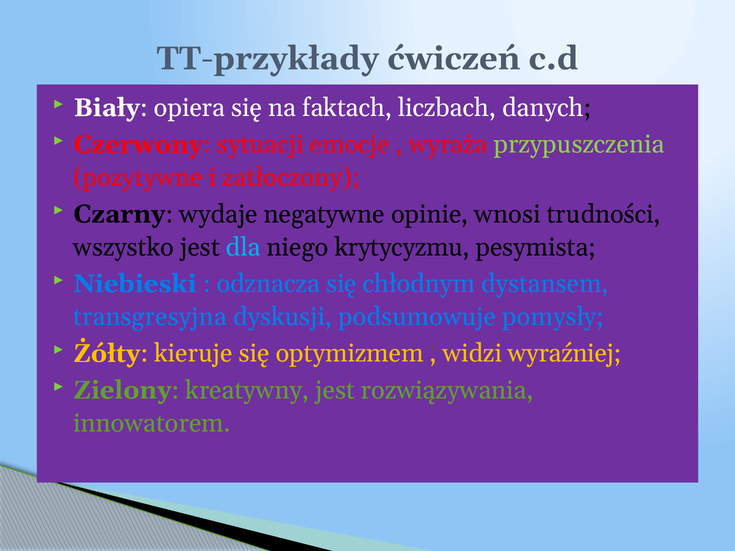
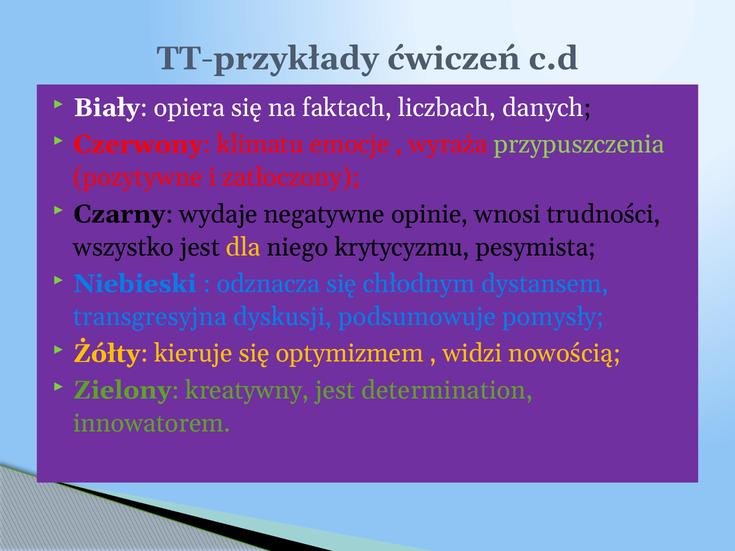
sytuacji: sytuacji -> klimatu
dla colour: light blue -> yellow
wyraźniej: wyraźniej -> nowością
rozwiązywania: rozwiązywania -> determination
